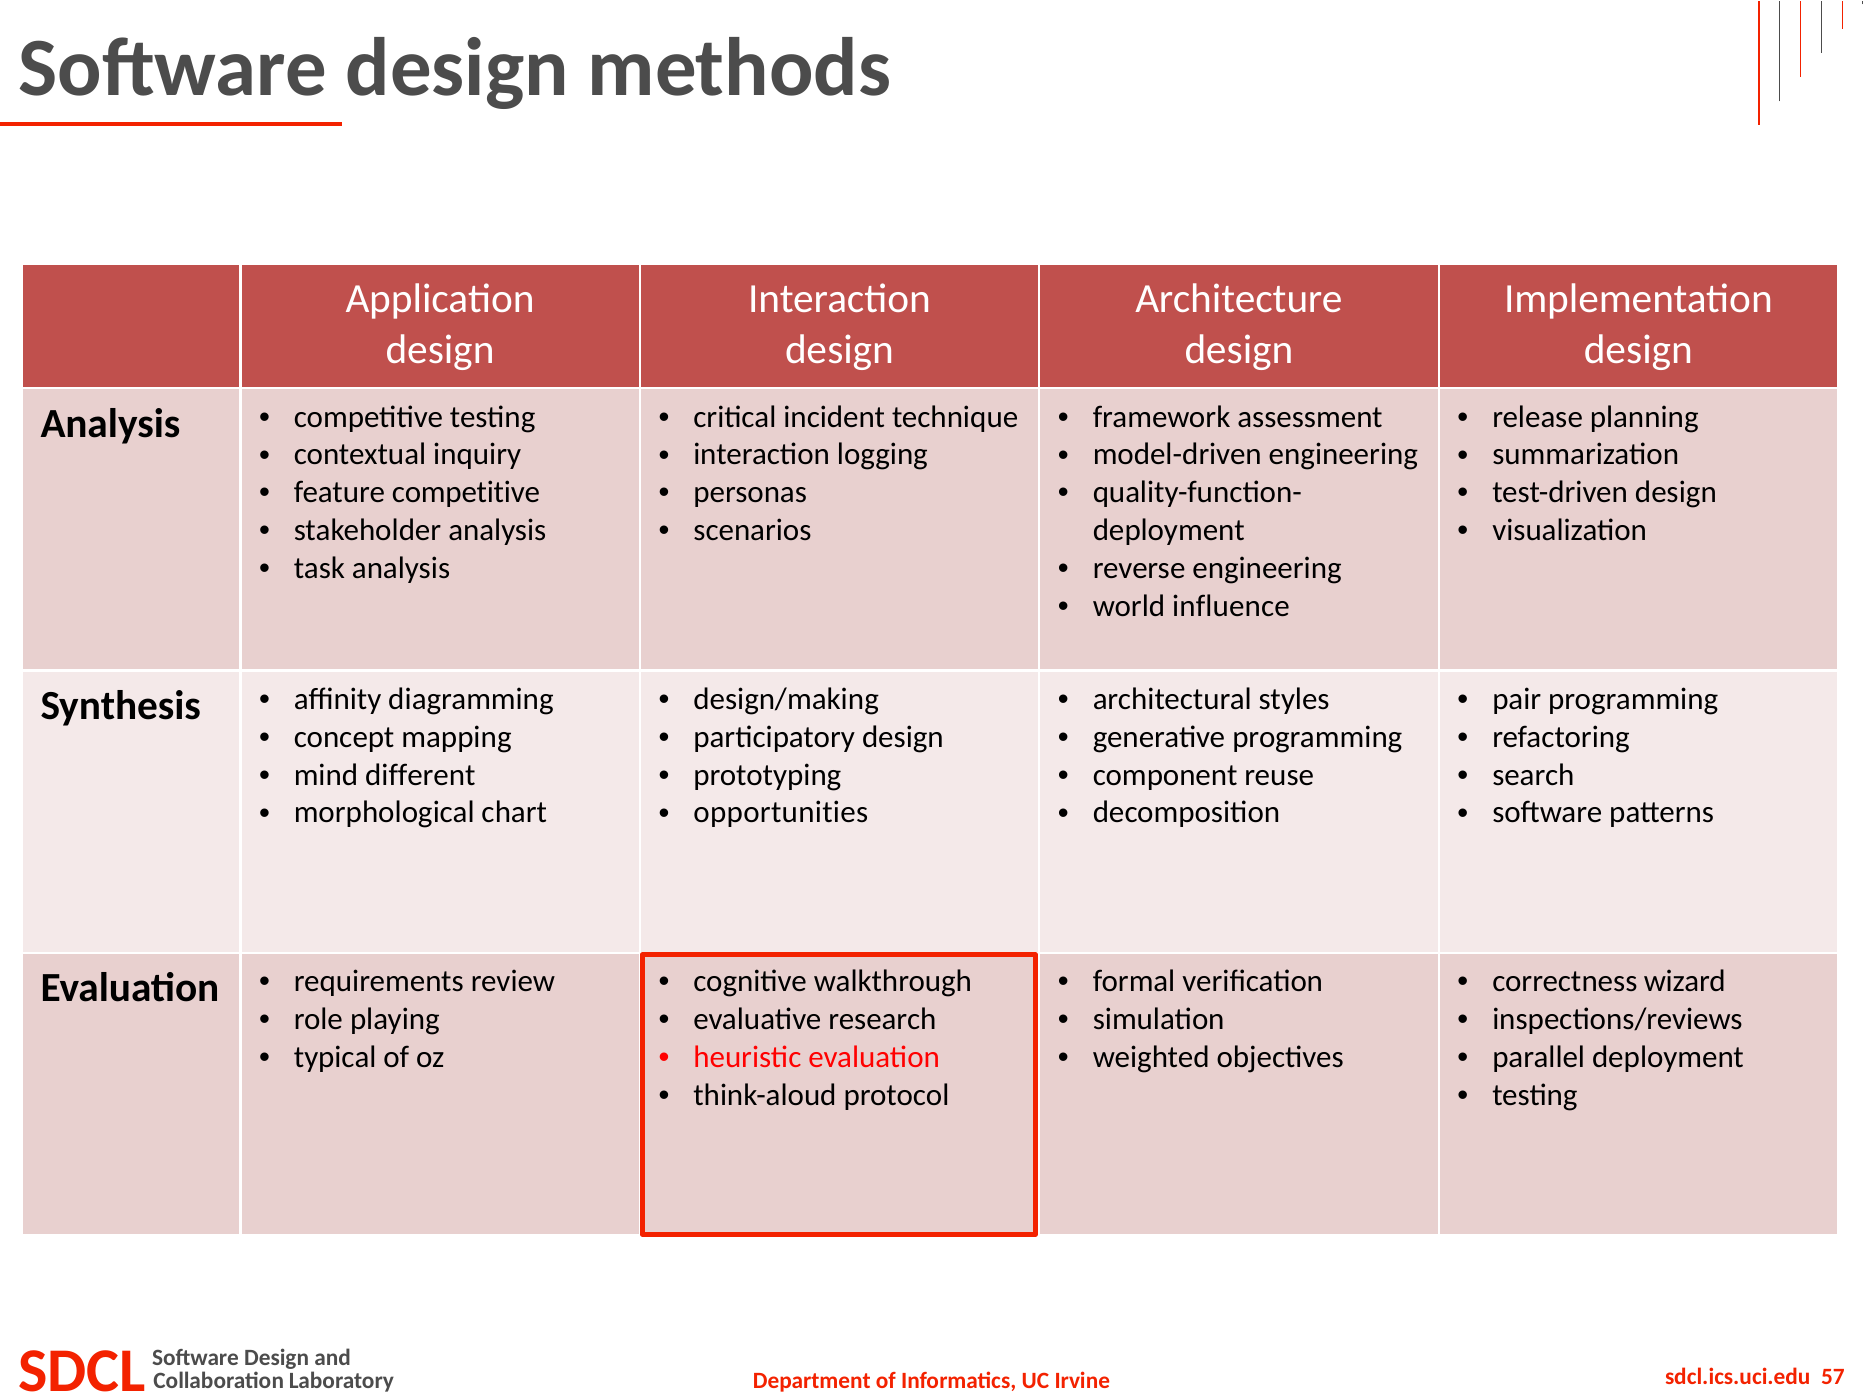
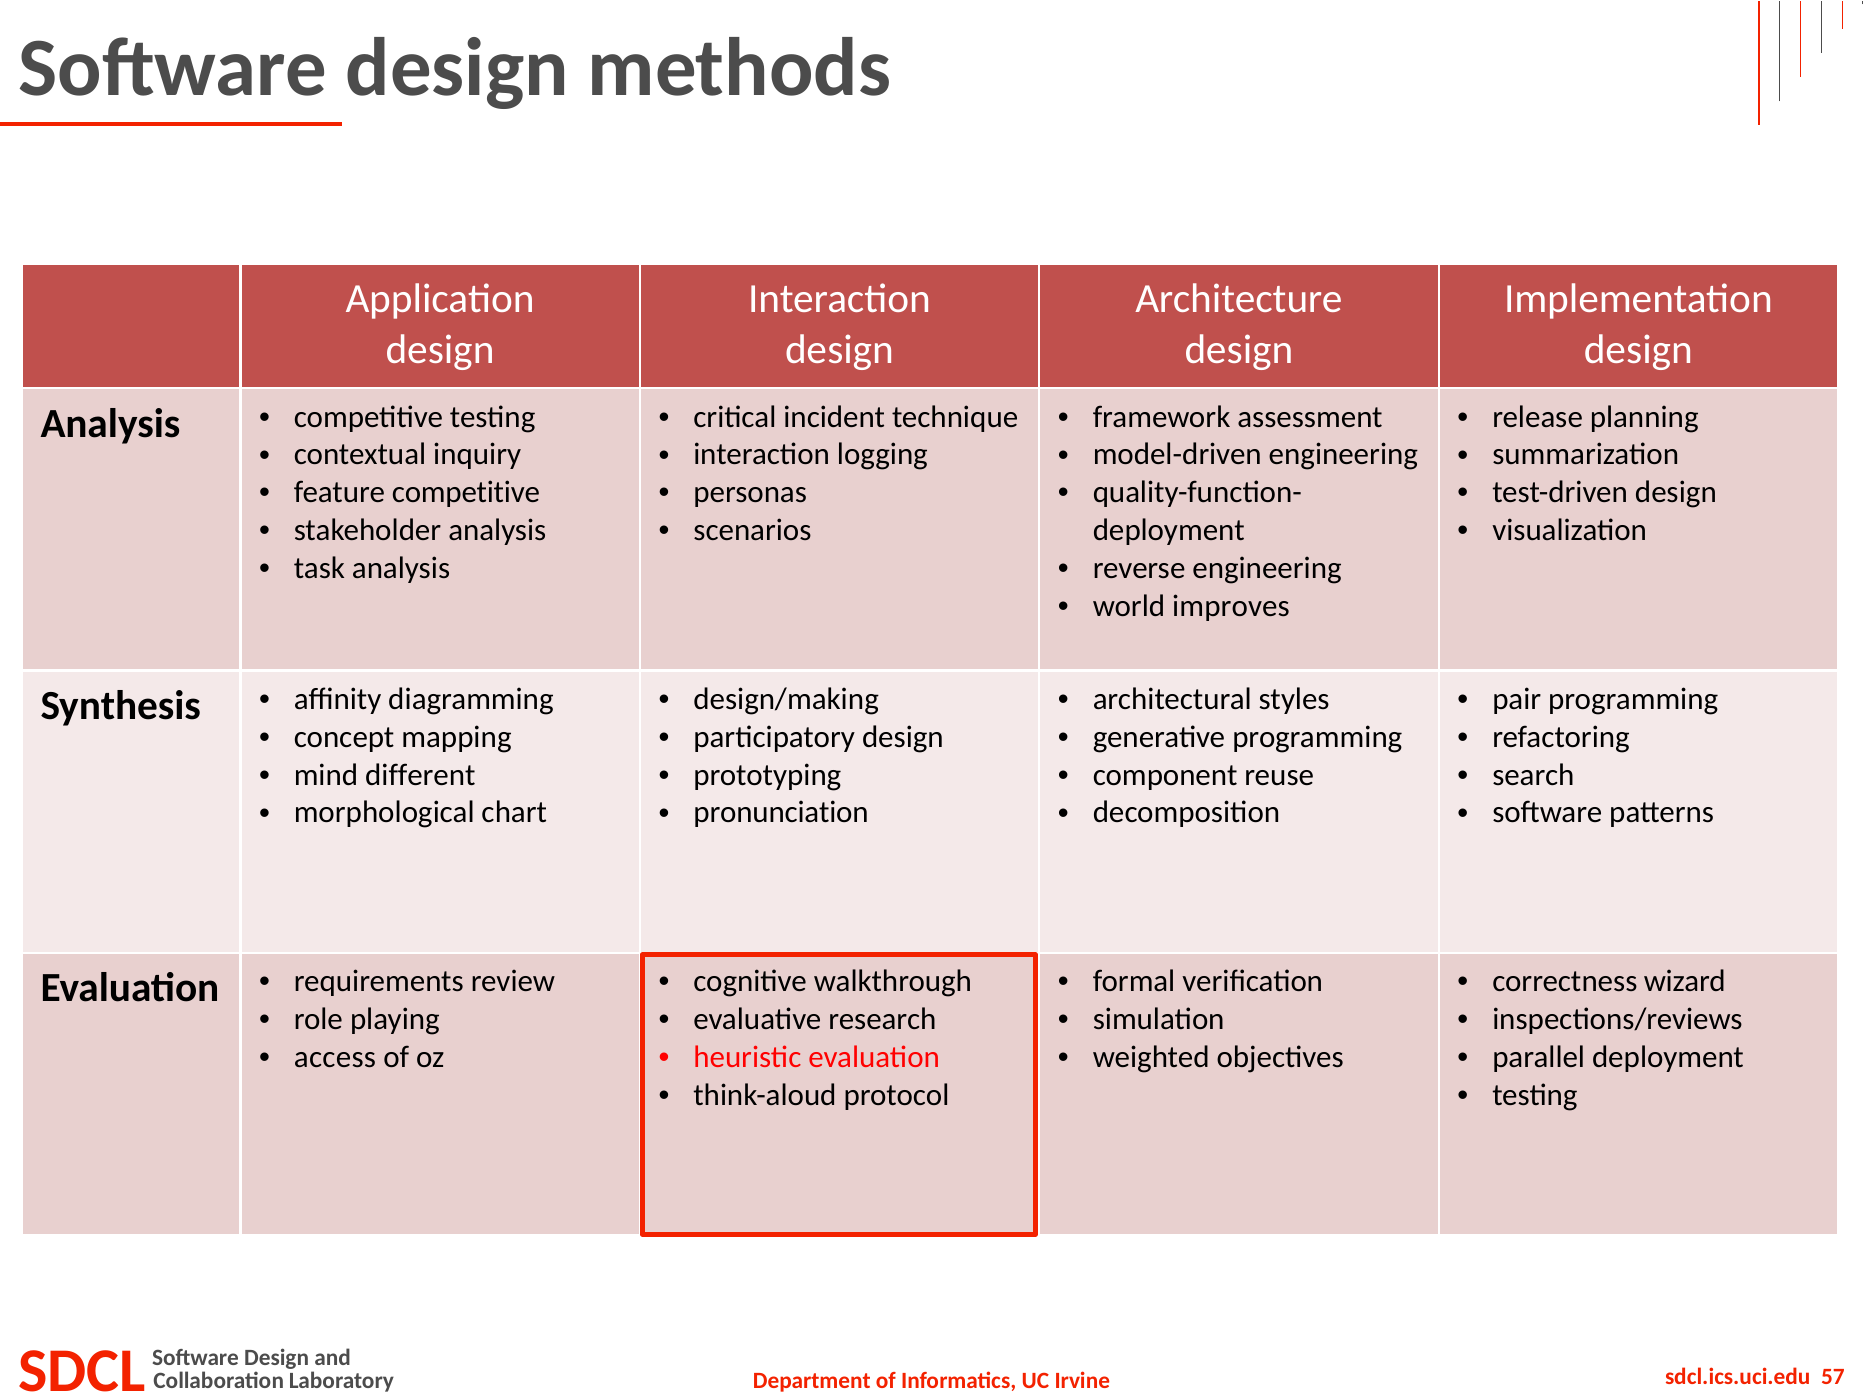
influence: influence -> improves
opportunities: opportunities -> pronunciation
typical: typical -> access
